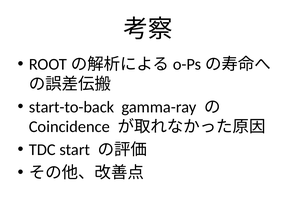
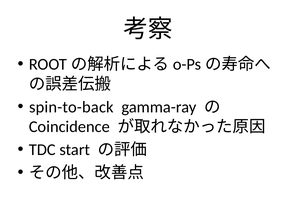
start-to-back: start-to-back -> spin-to-back
